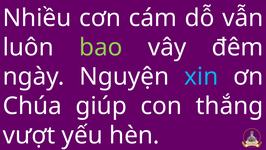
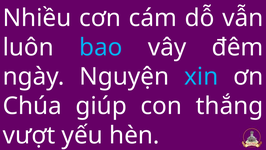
bao colour: light green -> light blue
